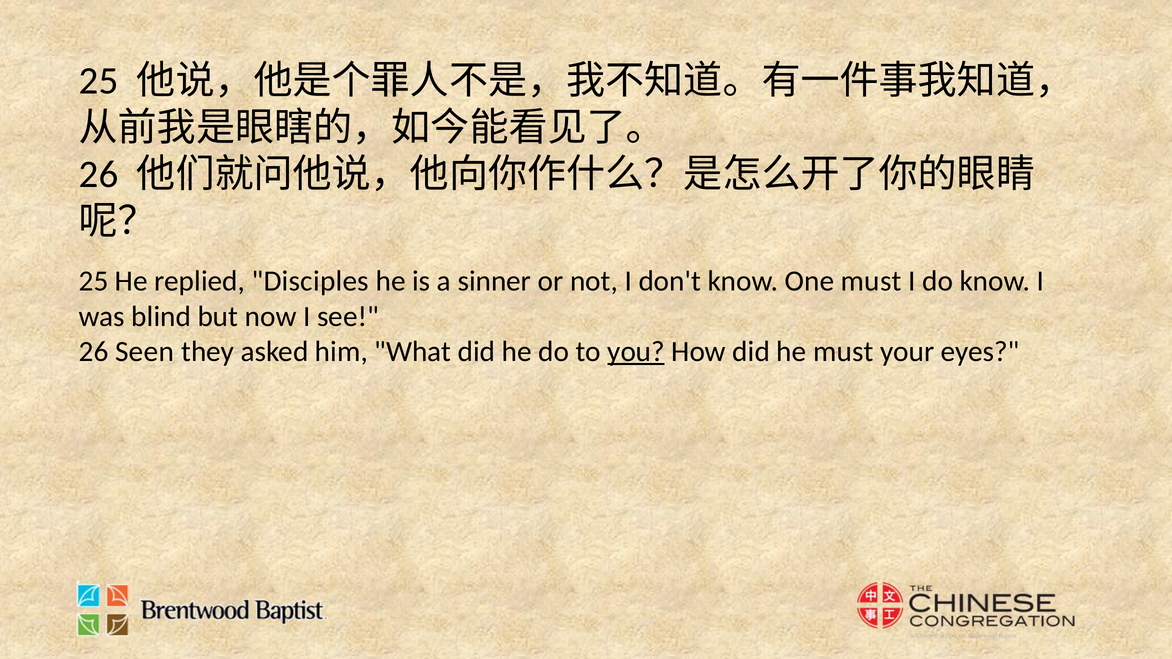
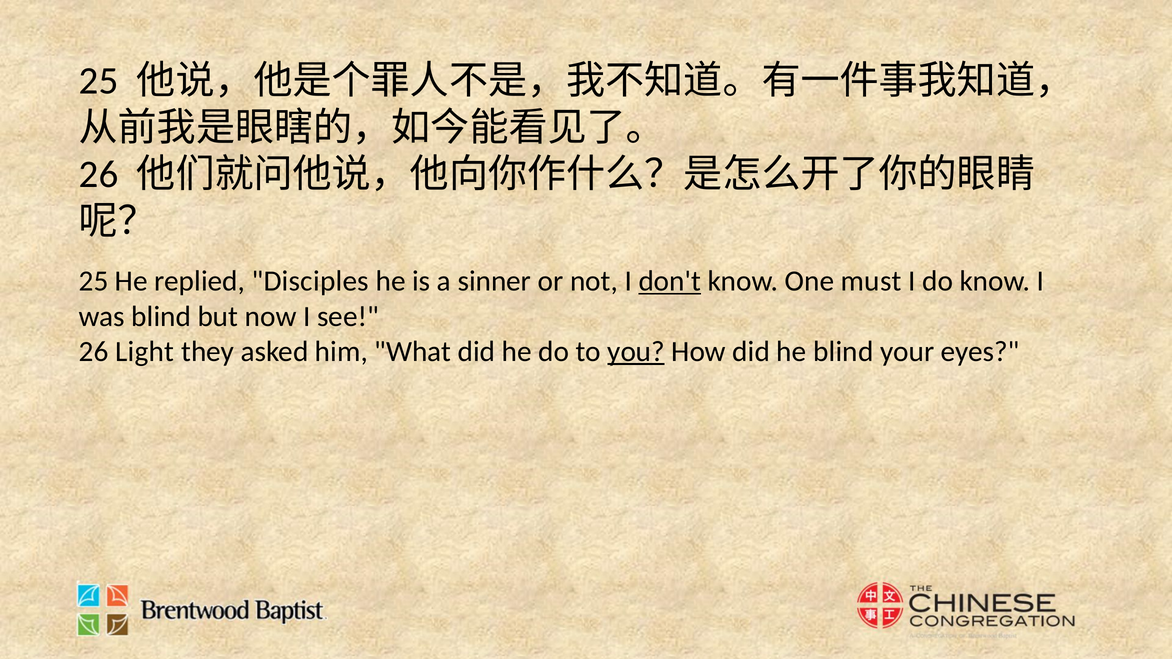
don't underline: none -> present
Seen: Seen -> Light
he must: must -> blind
